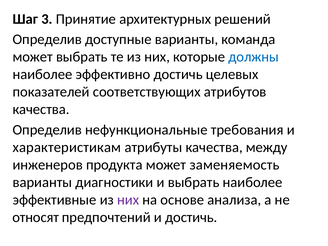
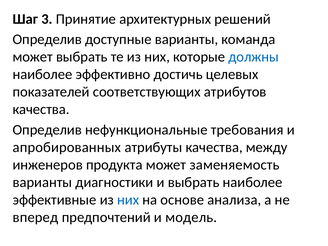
характеристикам: характеристикам -> апробированных
них at (128, 200) colour: purple -> blue
относят: относят -> вперед
и достичь: достичь -> модель
